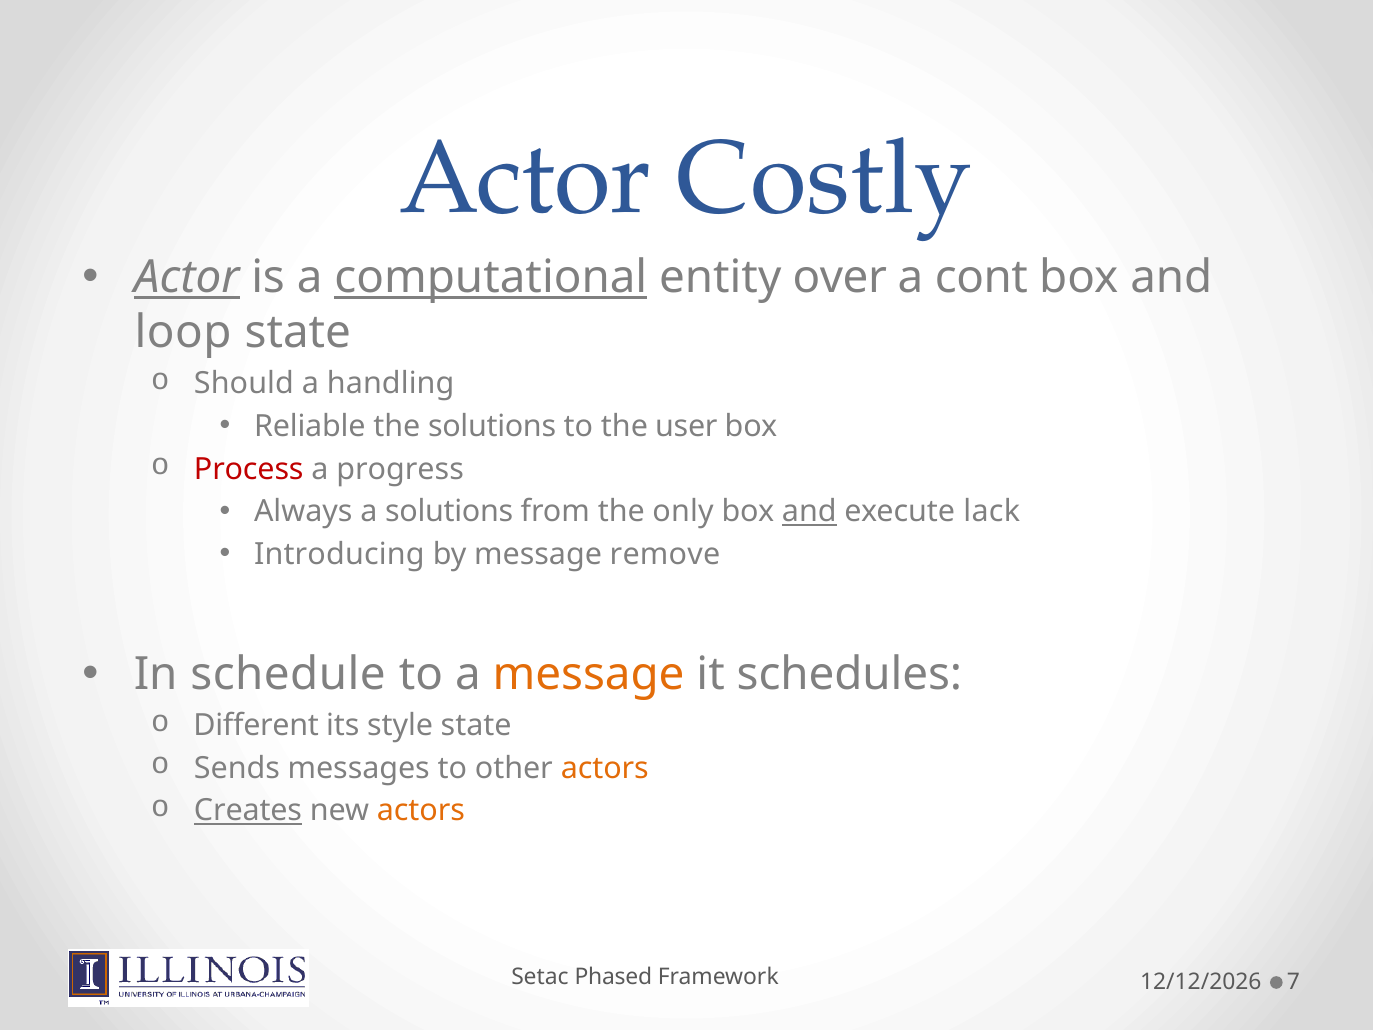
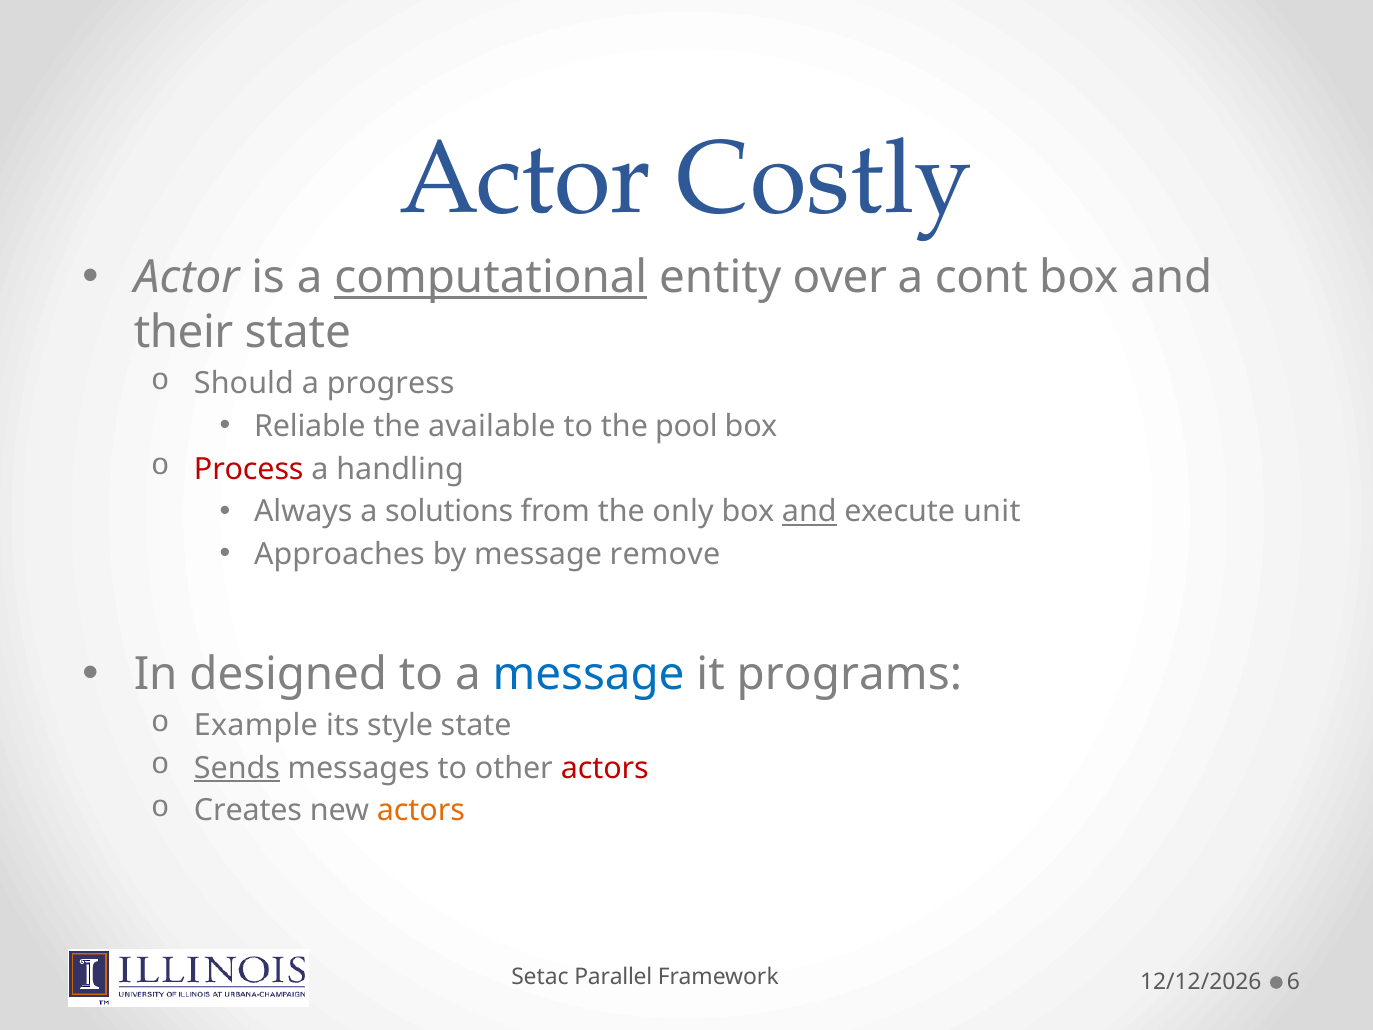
Actor at (187, 278) underline: present -> none
loop: loop -> their
handling: handling -> progress
the solutions: solutions -> available
user: user -> pool
progress: progress -> handling
lack: lack -> unit
Introducing: Introducing -> Approaches
schedule: schedule -> designed
message at (589, 674) colour: orange -> blue
schedules: schedules -> programs
Different: Different -> Example
Sends underline: none -> present
actors at (605, 768) colour: orange -> red
Creates underline: present -> none
Phased: Phased -> Parallel
7: 7 -> 6
